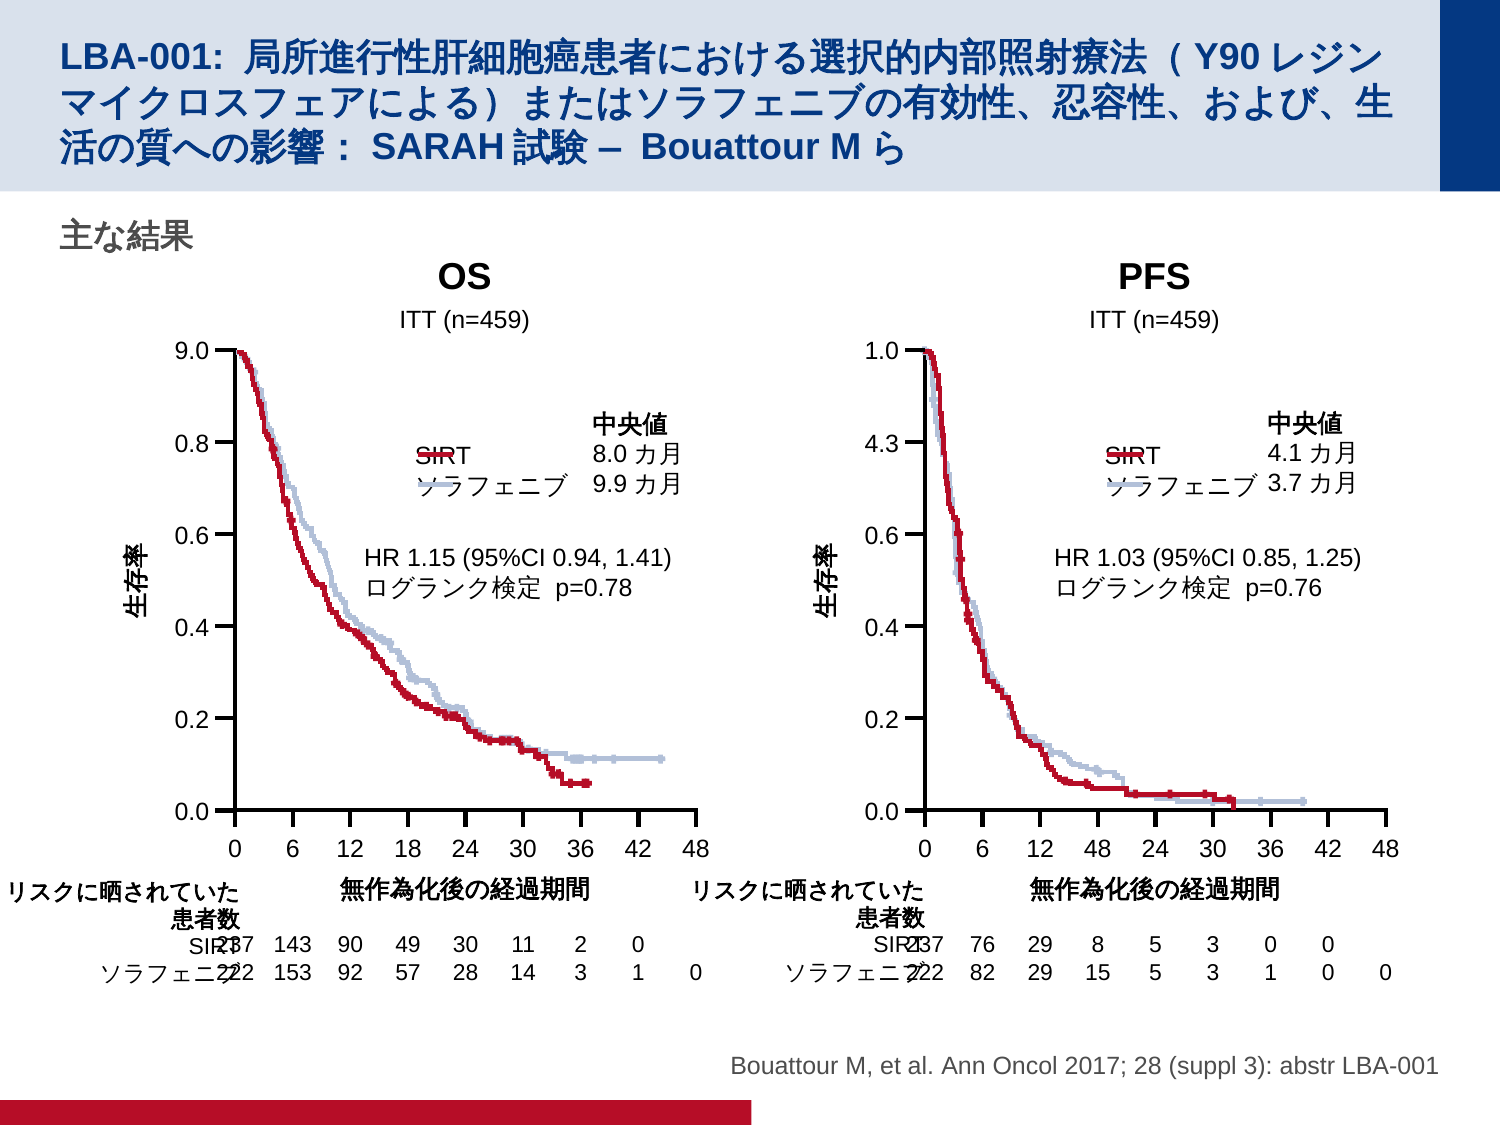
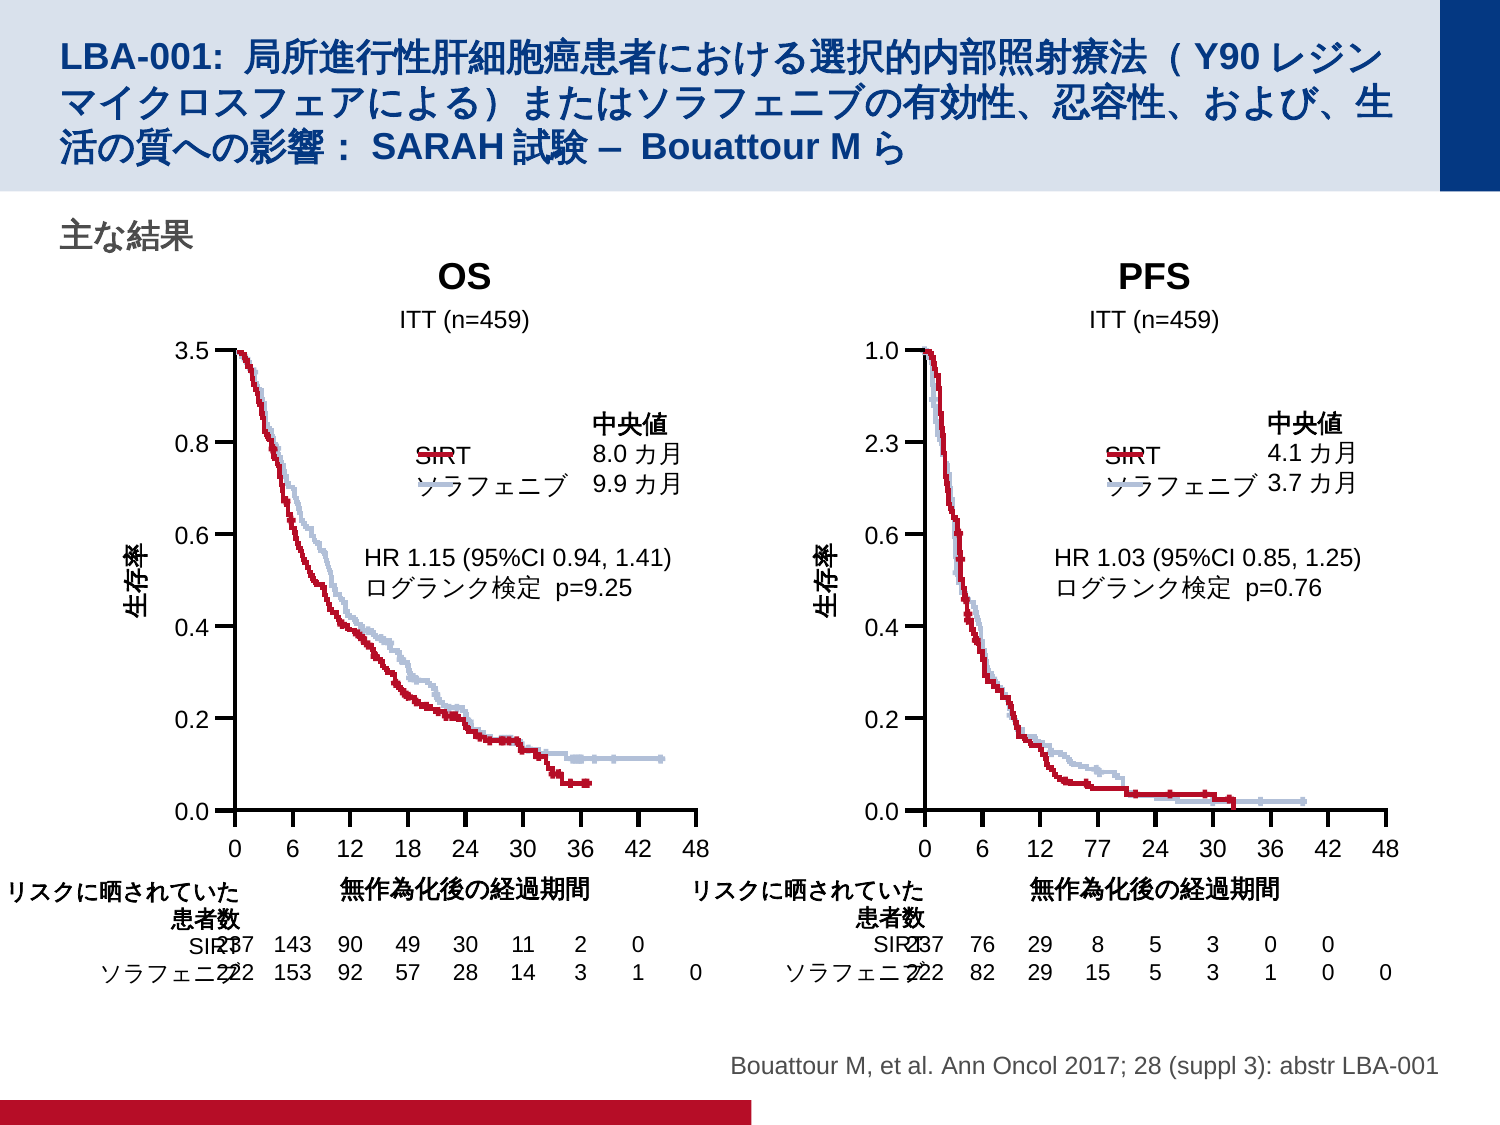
9.0: 9.0 -> 3.5
4.3: 4.3 -> 2.3
p=0.78: p=0.78 -> p=9.25
12 48: 48 -> 77
